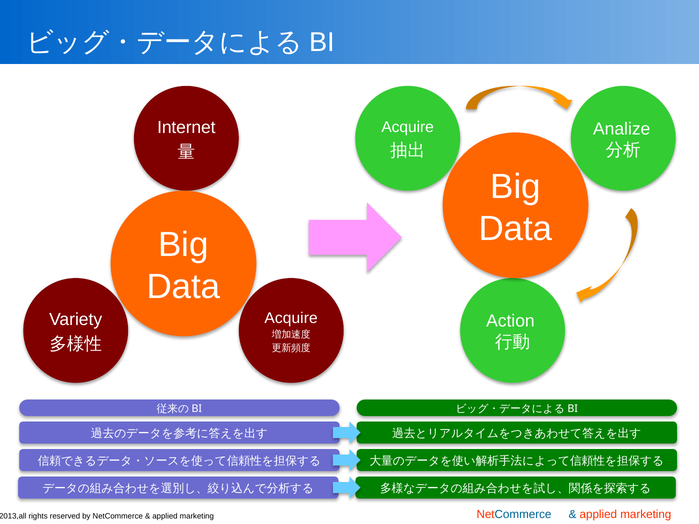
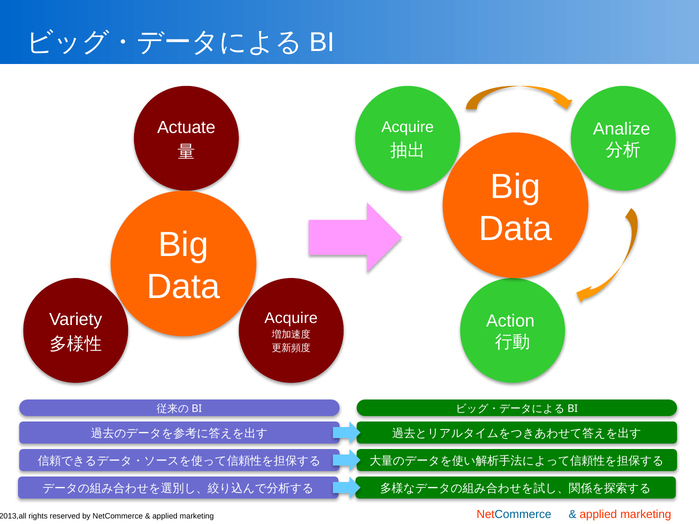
Internet: Internet -> Actuate
